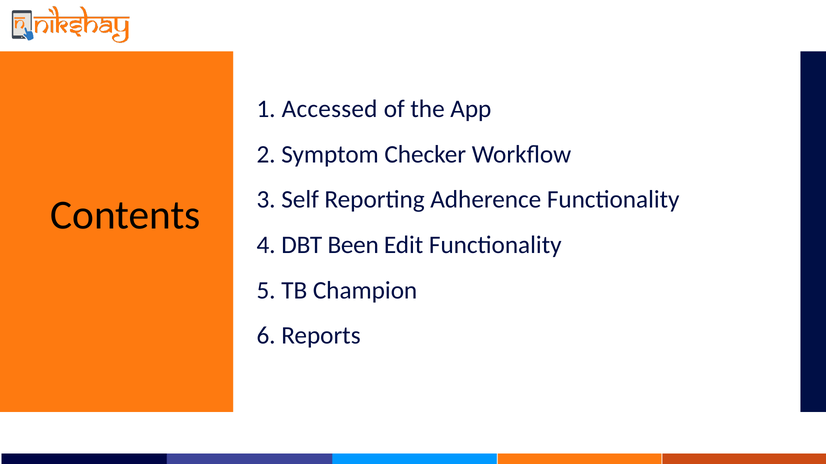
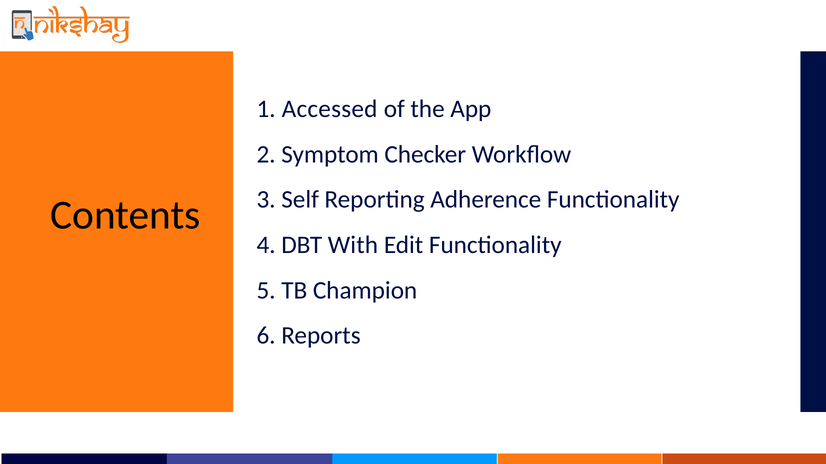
Been: Been -> With
